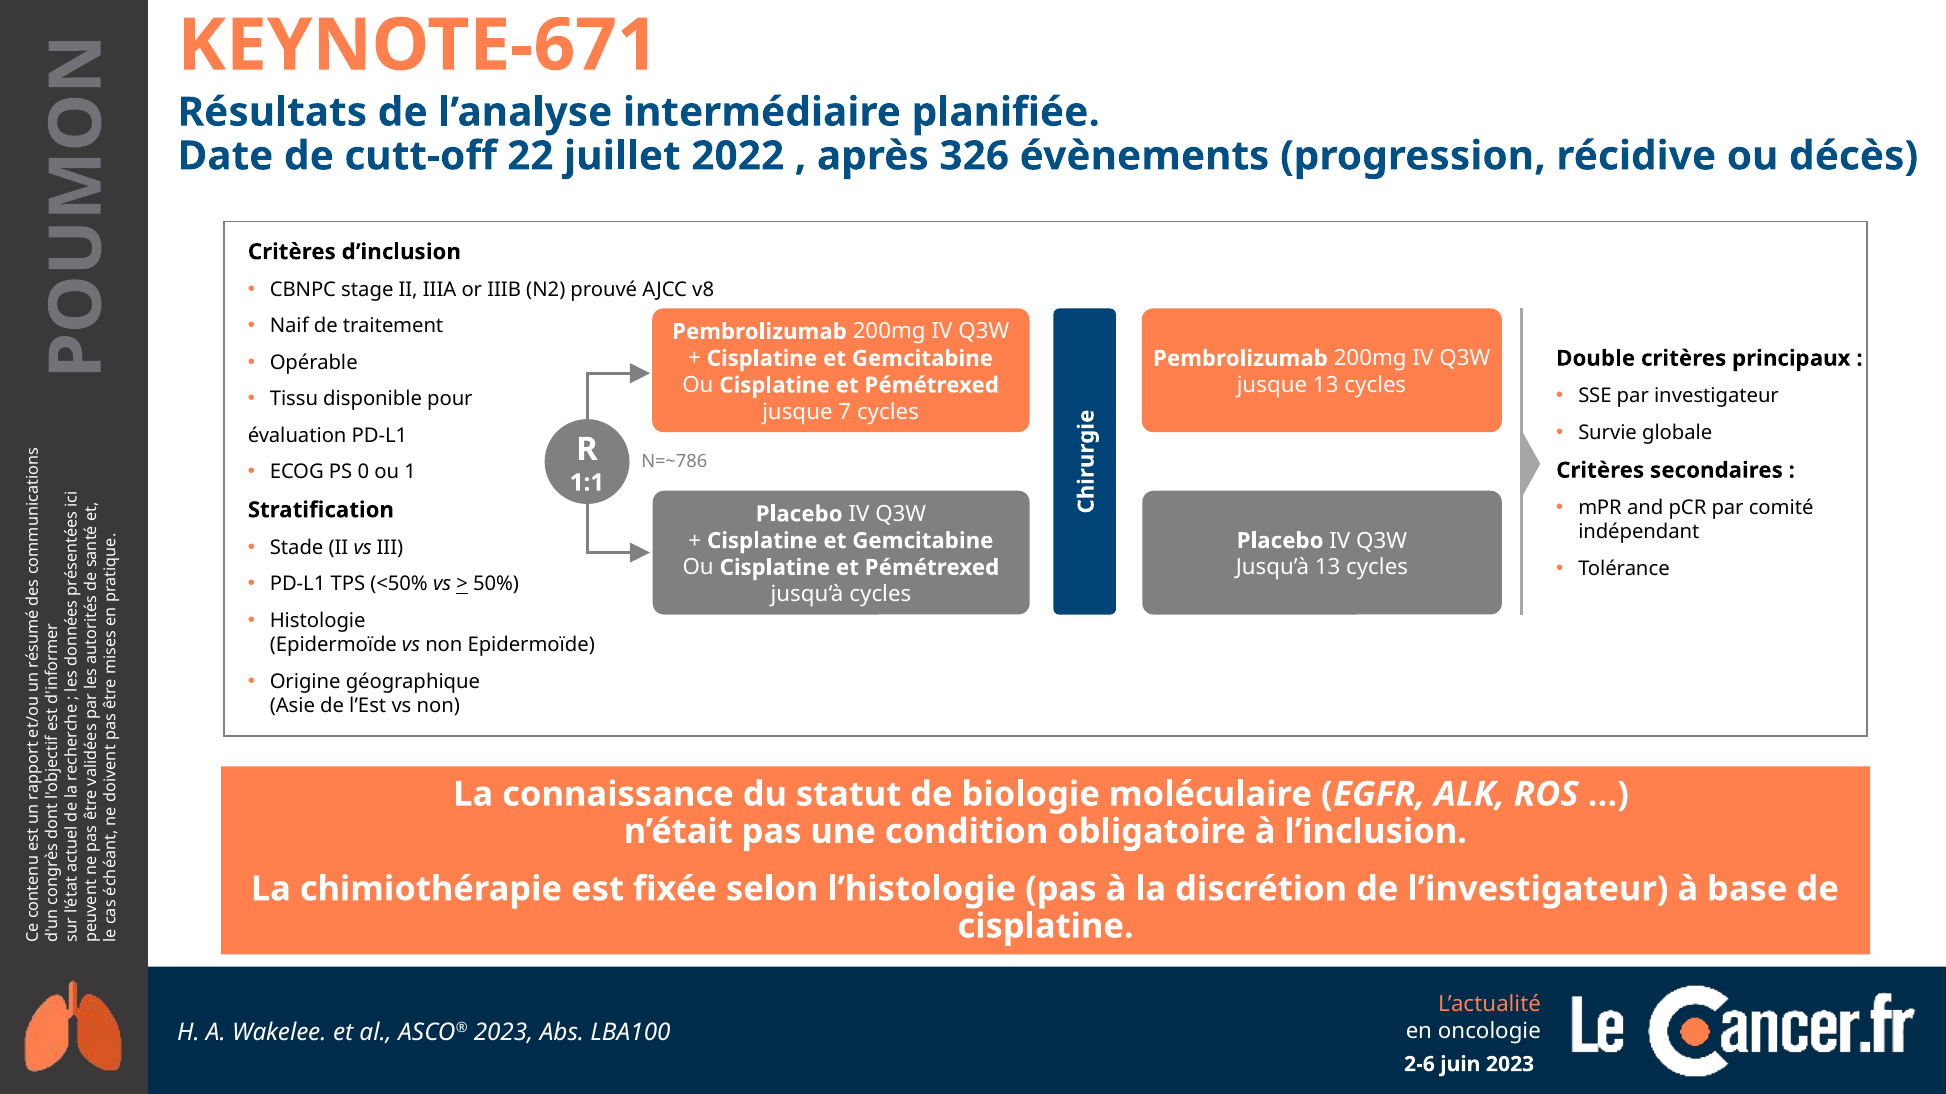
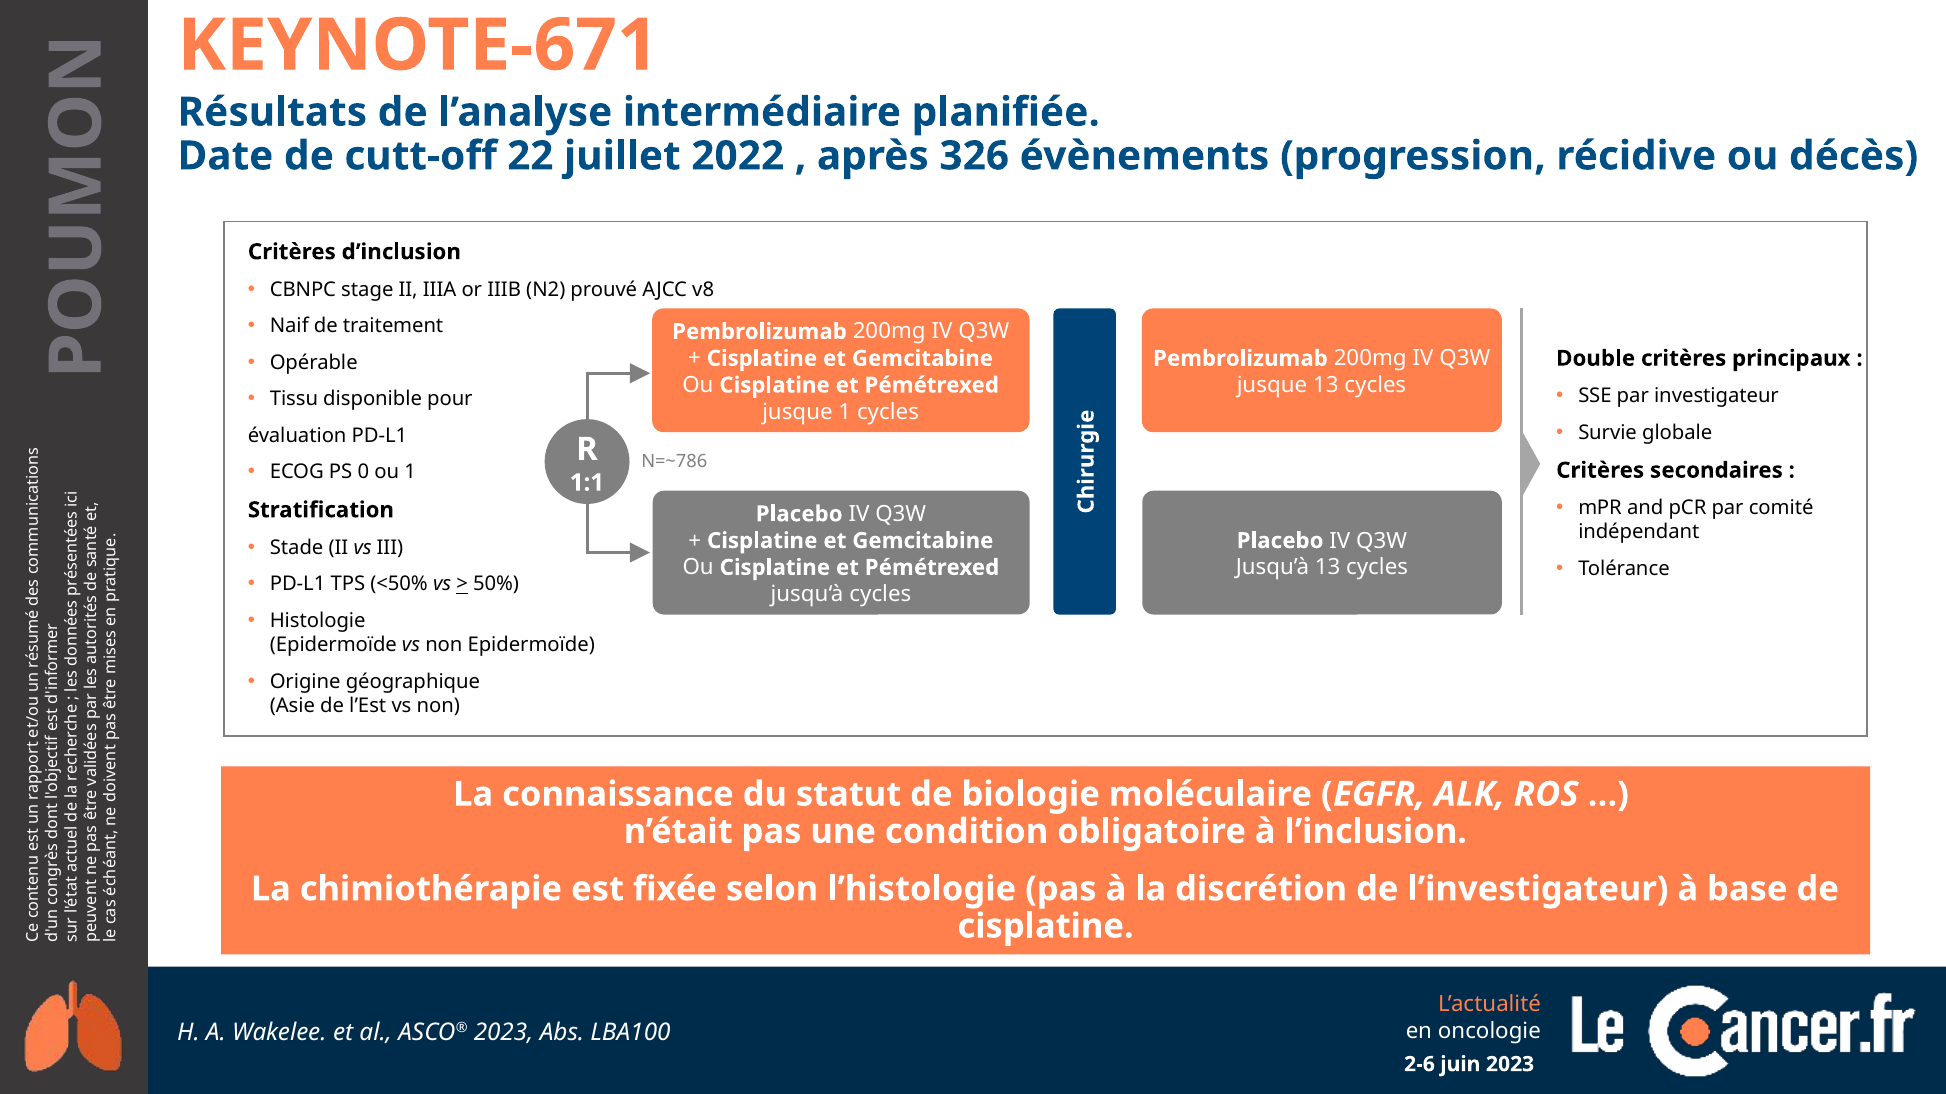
jusque 7: 7 -> 1
